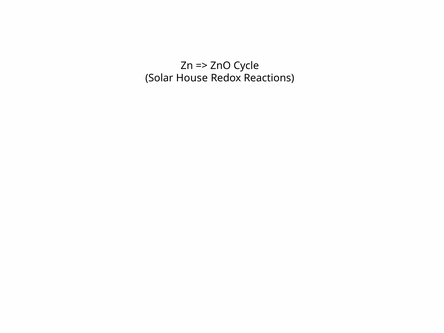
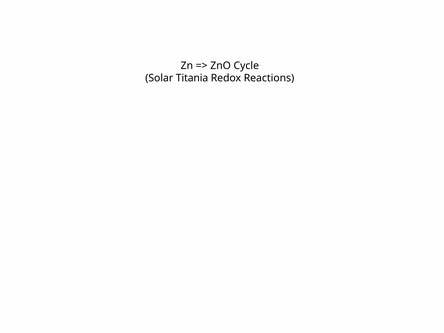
House: House -> Titania
